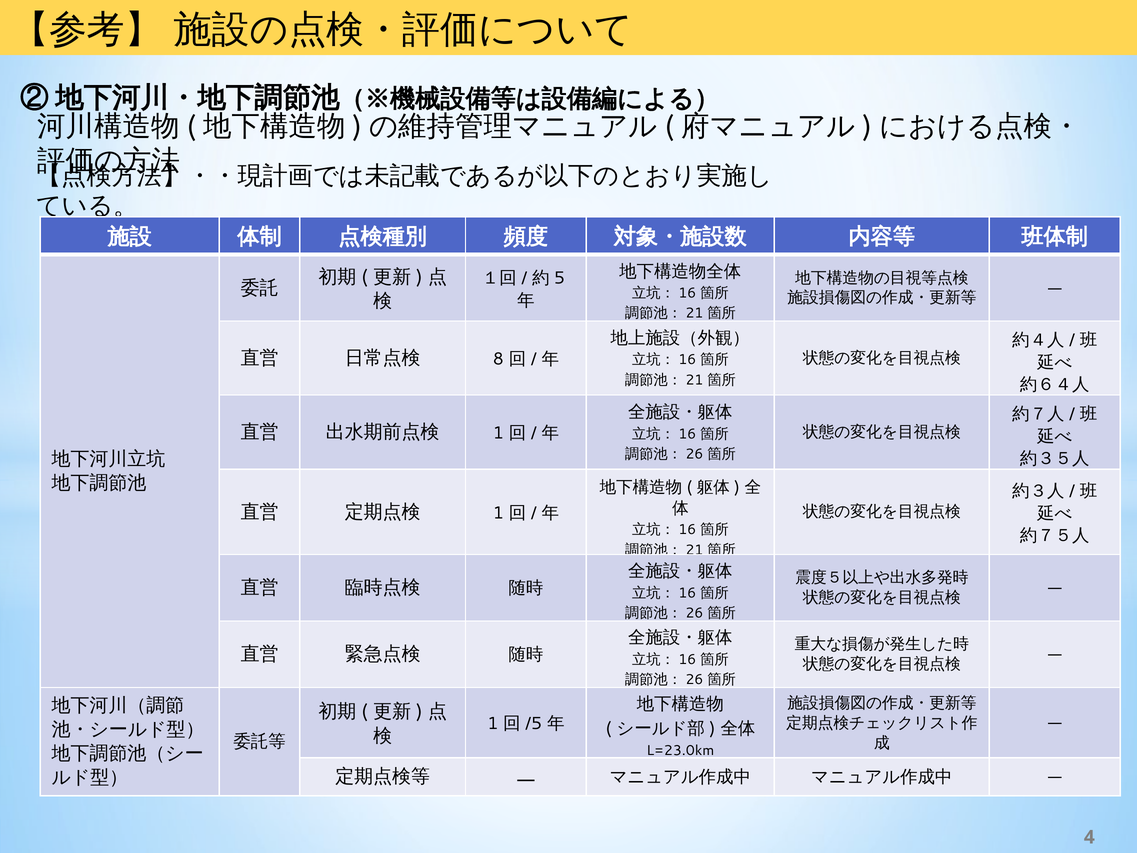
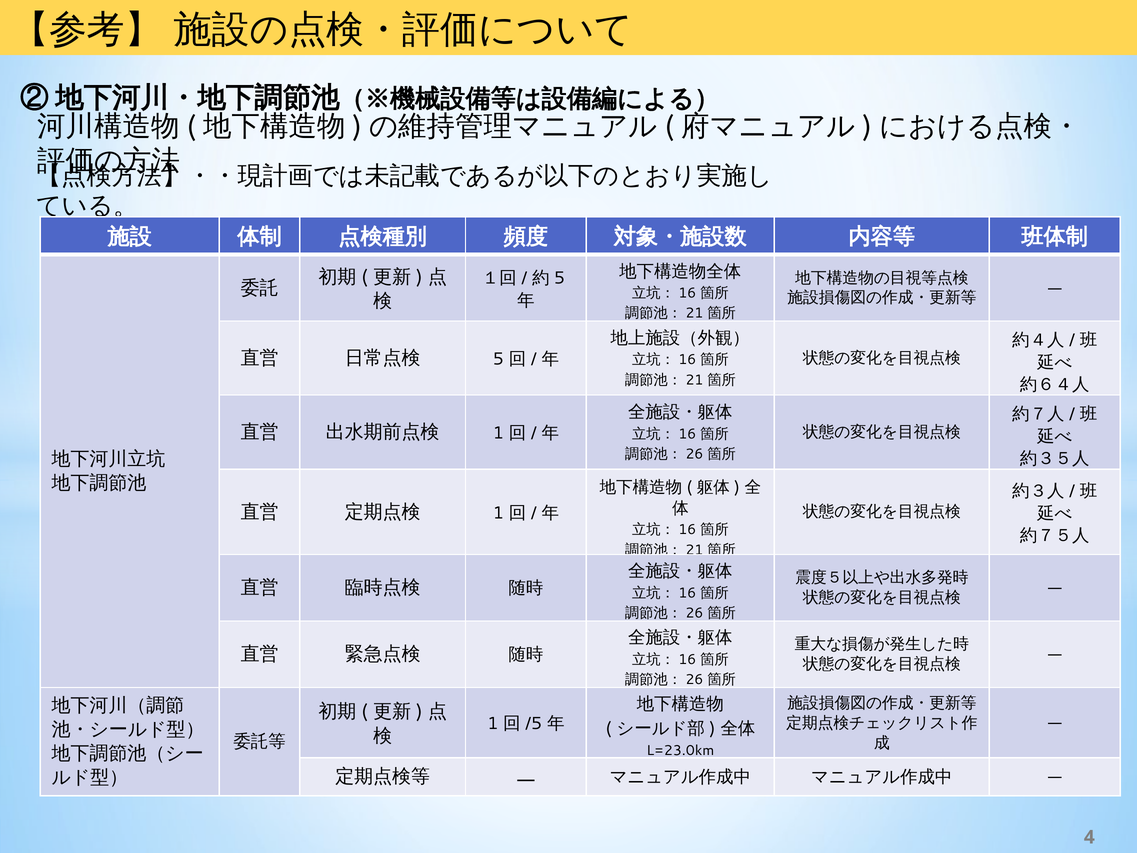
8 at (498, 359): 8 -> 5
